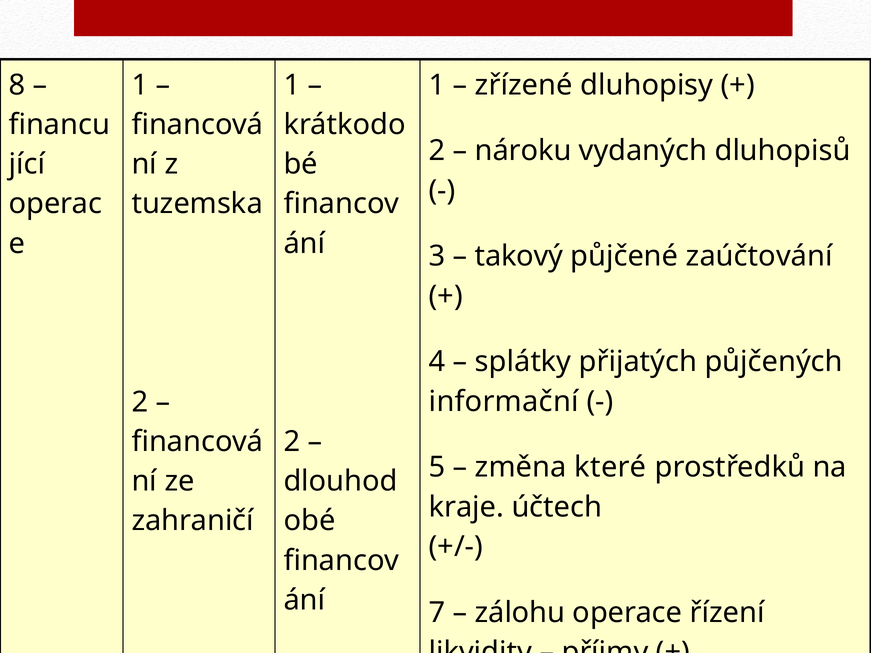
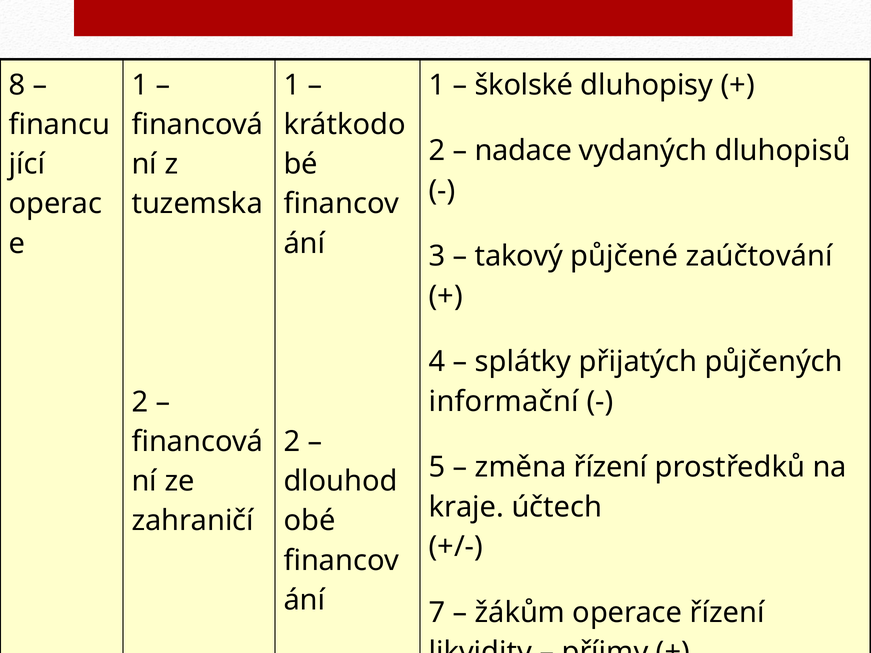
zřízené: zřízené -> školské
nároku: nároku -> nadace
změna které: které -> řízení
zálohu: zálohu -> žákům
